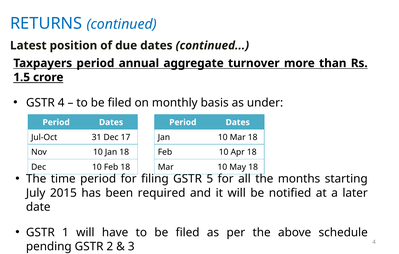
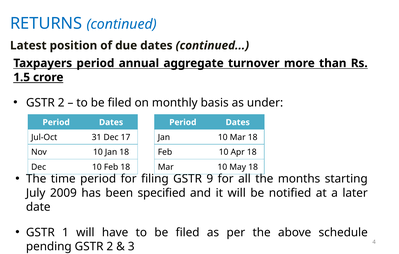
4 at (61, 102): 4 -> 2
5: 5 -> 9
2015: 2015 -> 2009
required: required -> specified
